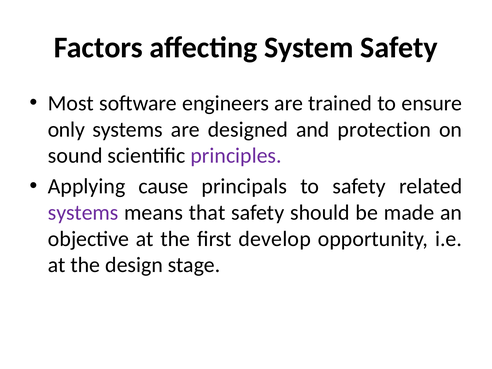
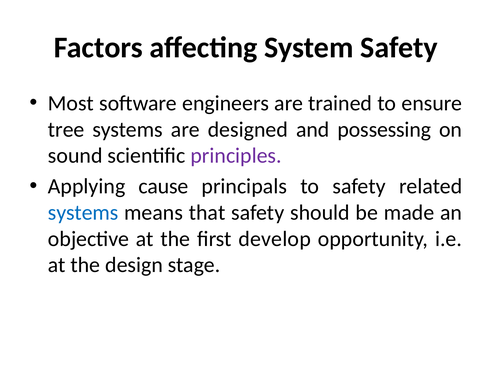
only: only -> tree
protection: protection -> possessing
systems at (83, 213) colour: purple -> blue
